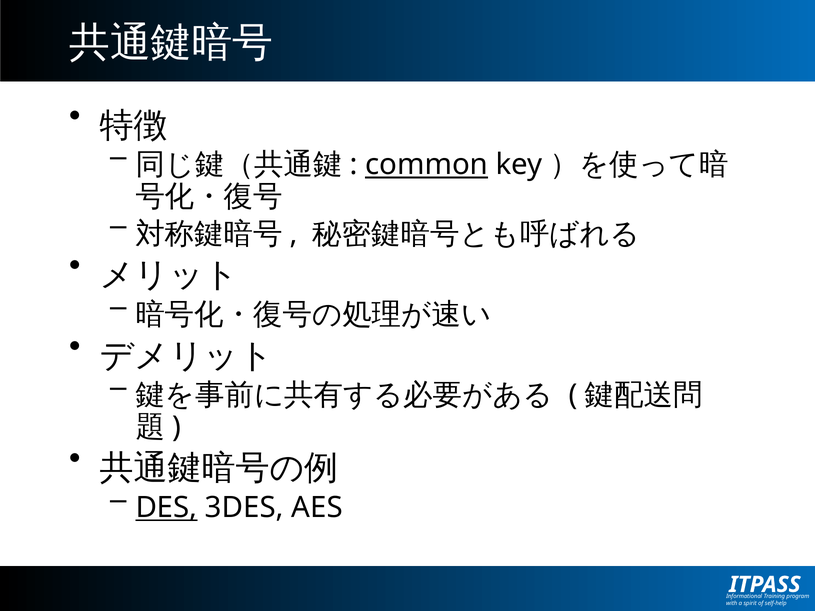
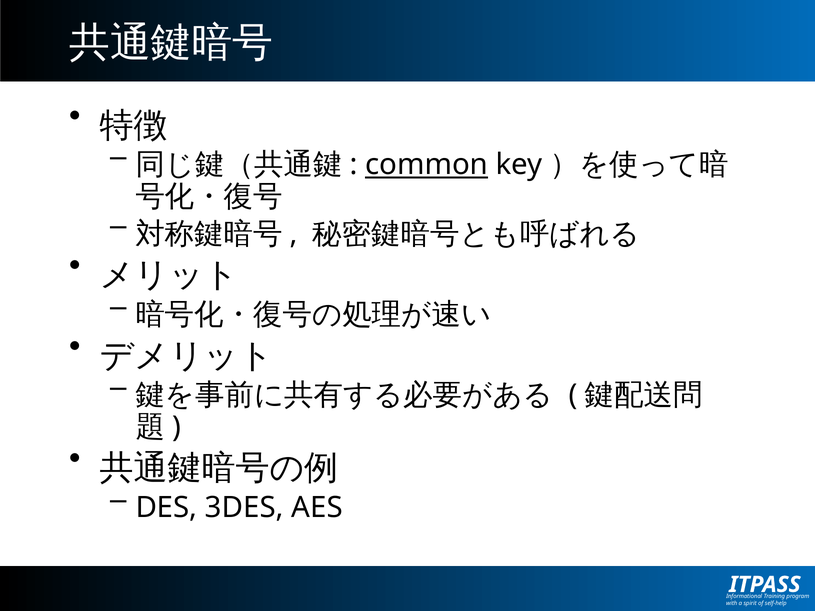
DES underline: present -> none
